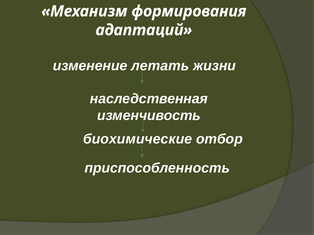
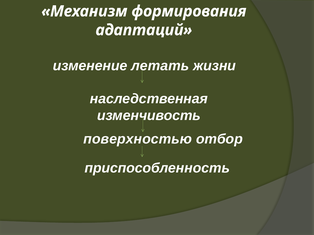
биохимические: биохимические -> поверхностью
